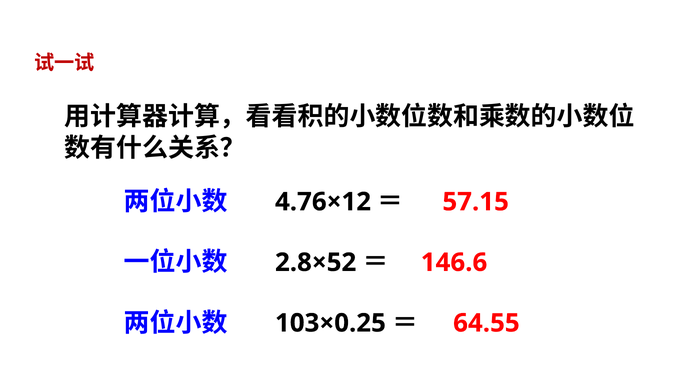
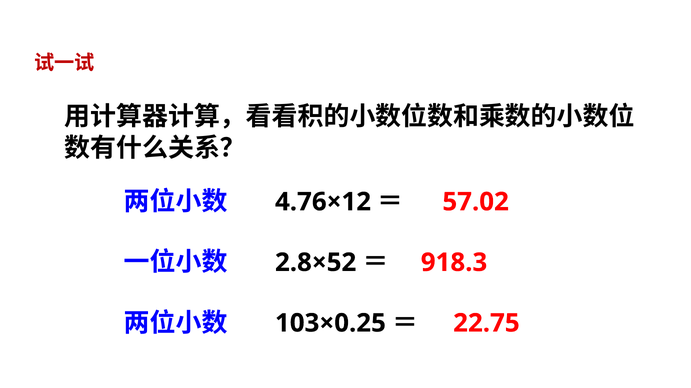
57.15: 57.15 -> 57.02
146.6: 146.6 -> 918.3
64.55: 64.55 -> 22.75
